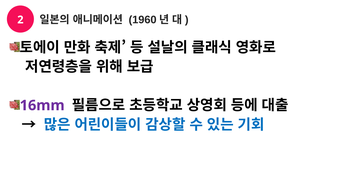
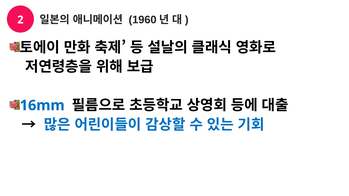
16mm colour: purple -> blue
